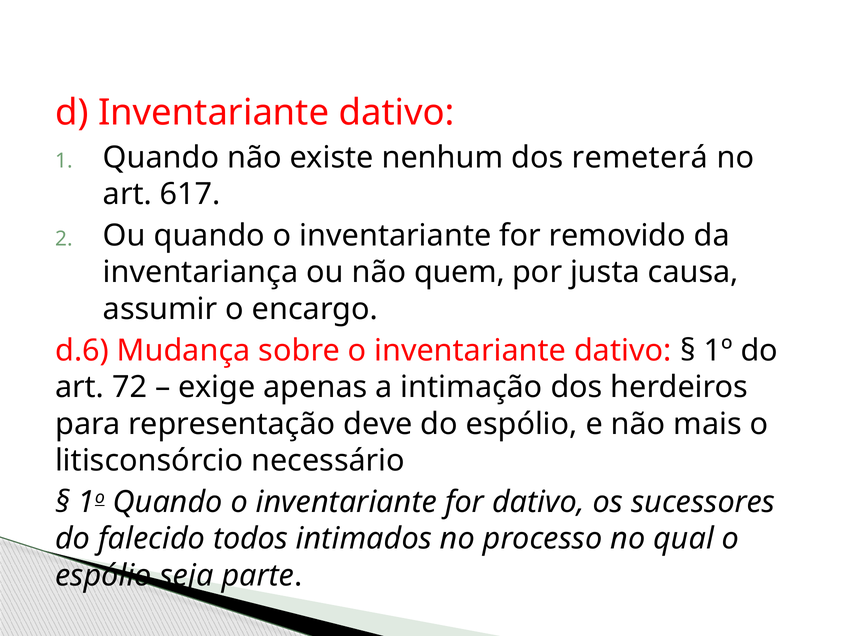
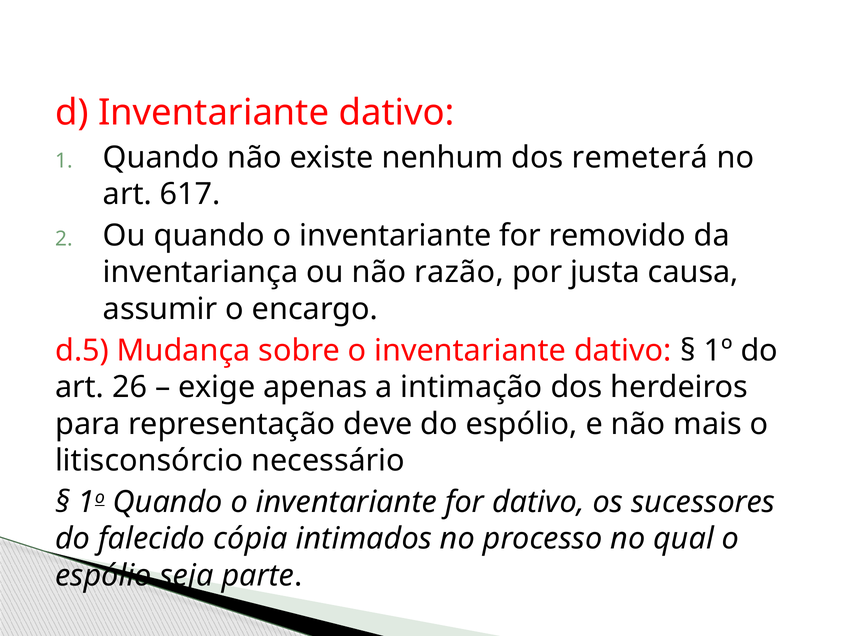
quem: quem -> razão
d.6: d.6 -> d.5
72: 72 -> 26
todos: todos -> cópia
